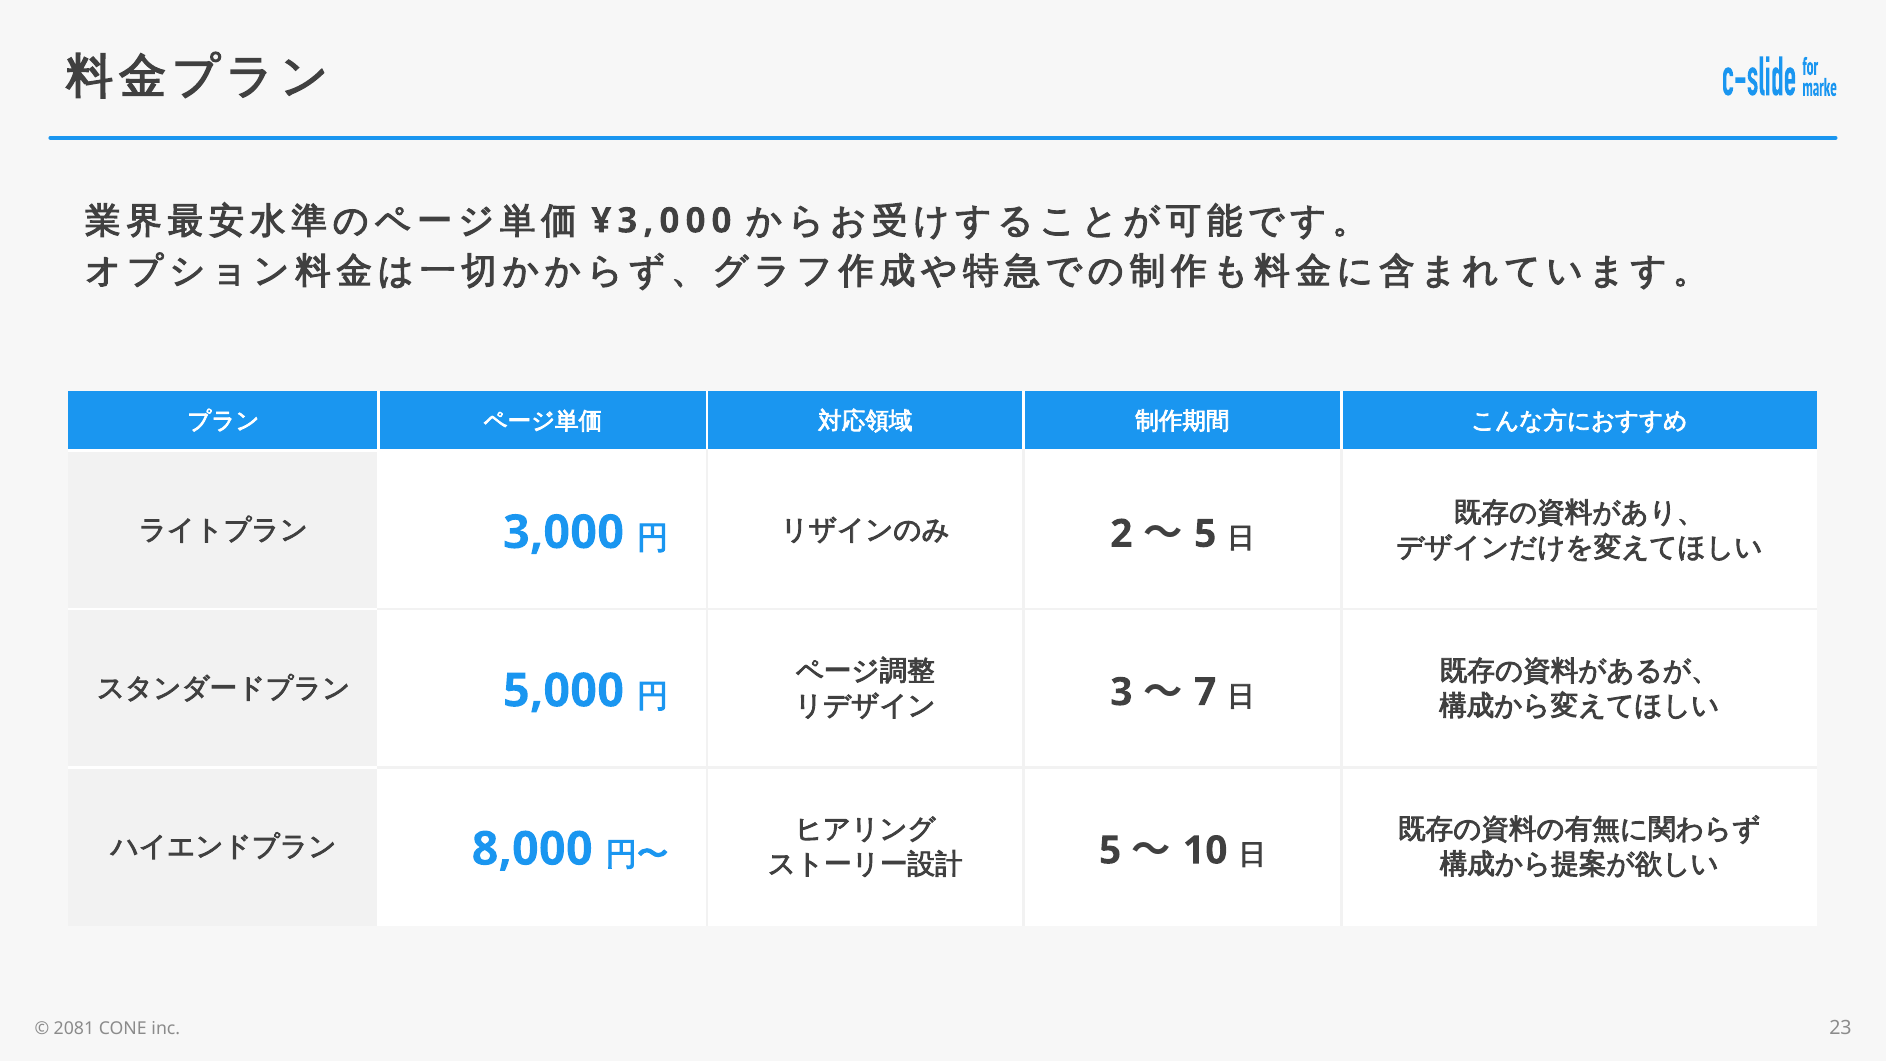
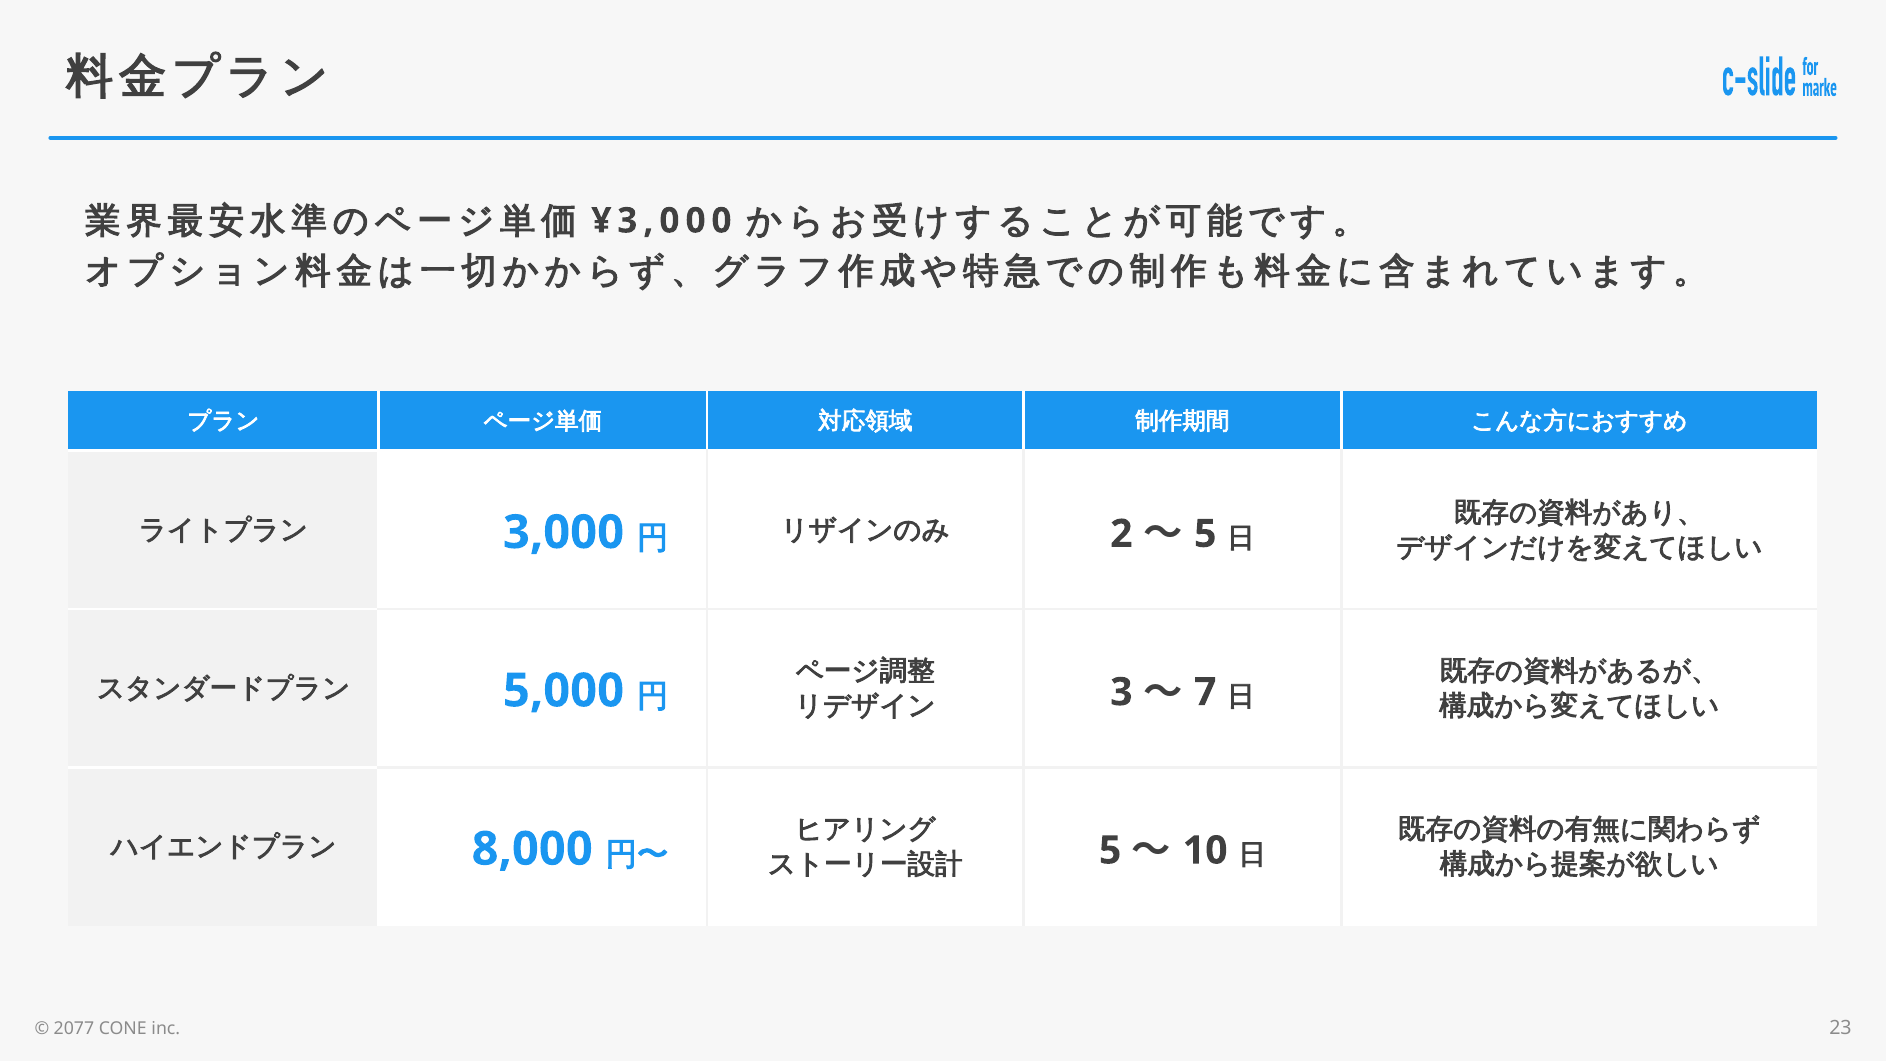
2081: 2081 -> 2077
